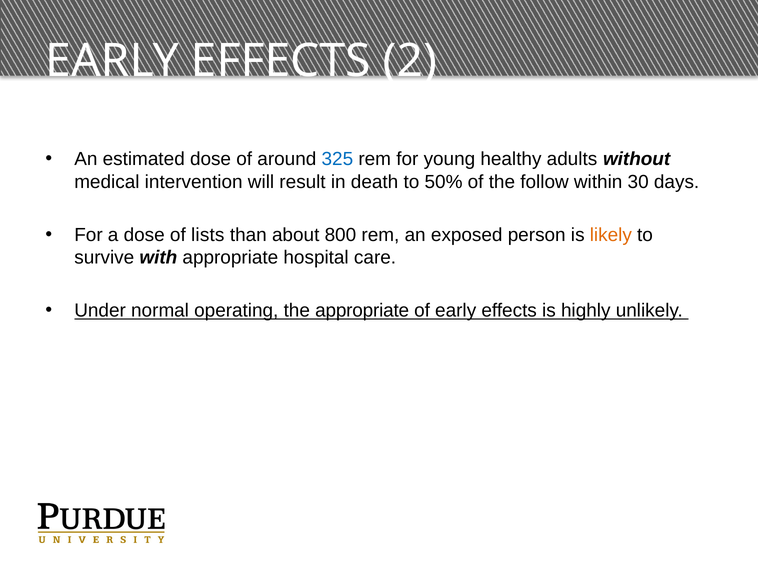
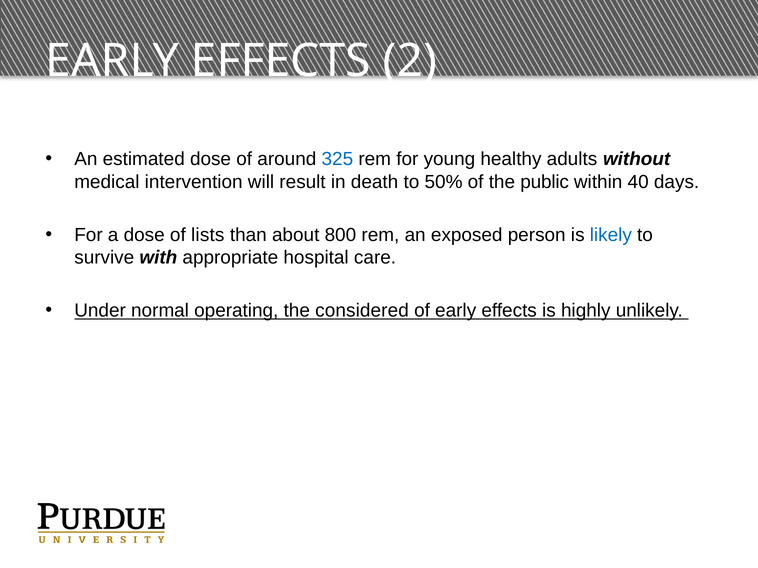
follow: follow -> public
30: 30 -> 40
likely colour: orange -> blue
the appropriate: appropriate -> considered
